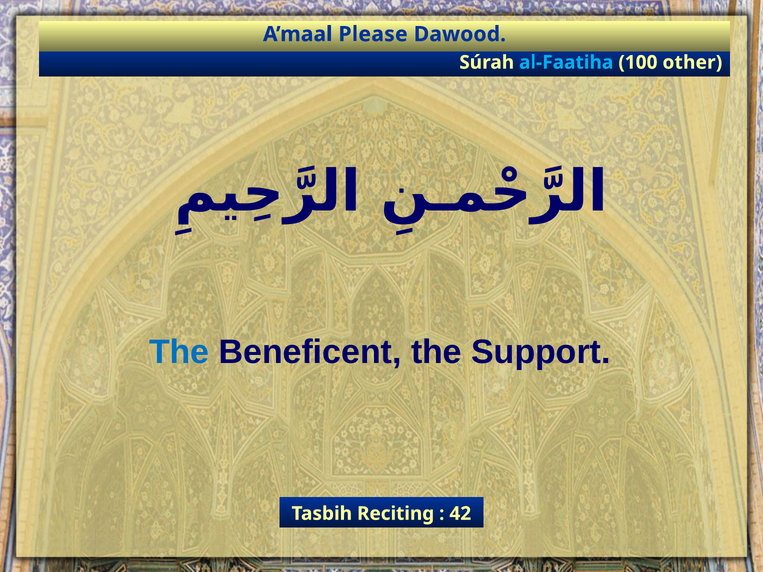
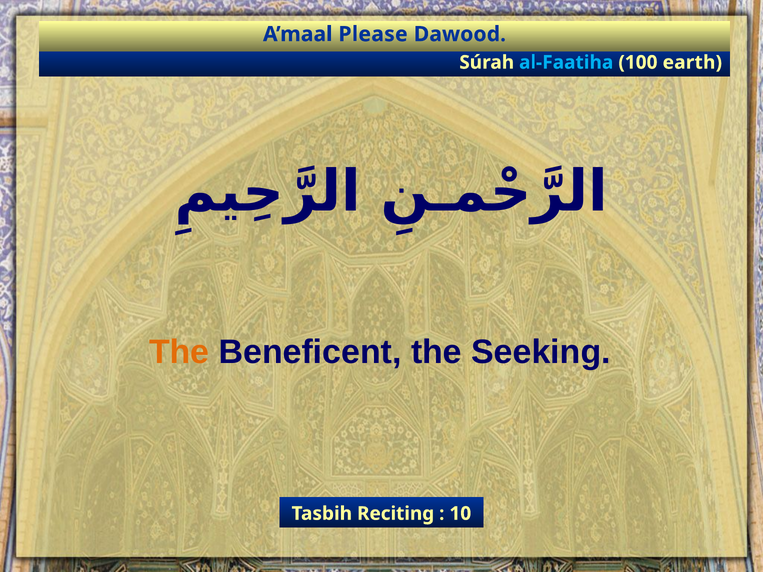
other: other -> earth
The at (179, 352) colour: blue -> orange
Support: Support -> Seeking
42: 42 -> 10
